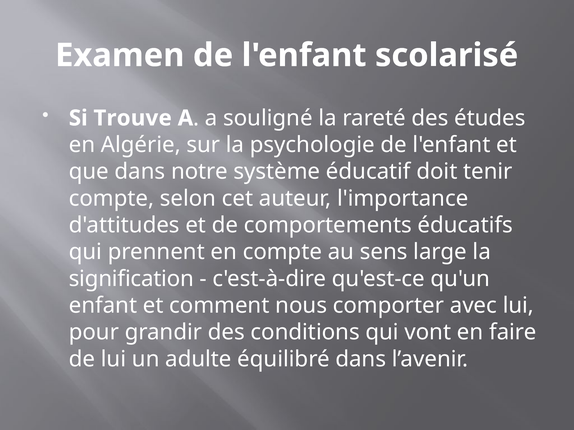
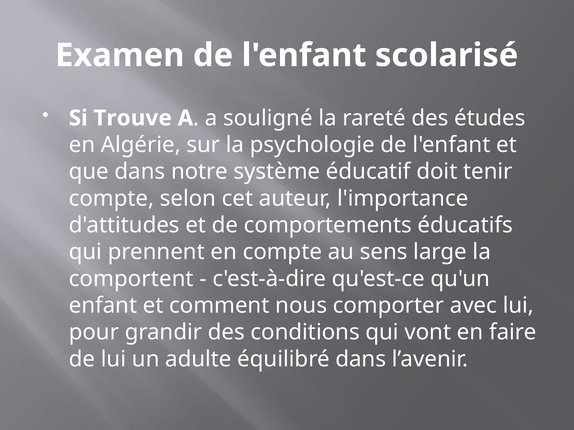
signification: signification -> comportent
